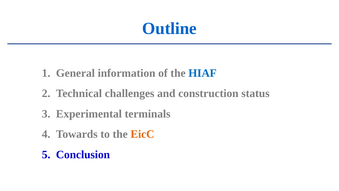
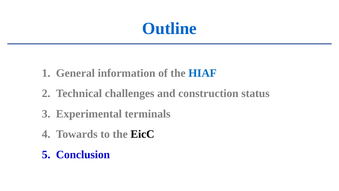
EicC colour: orange -> black
